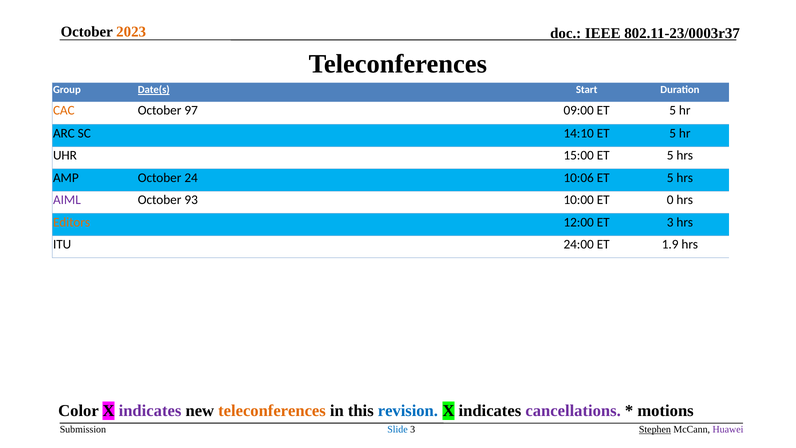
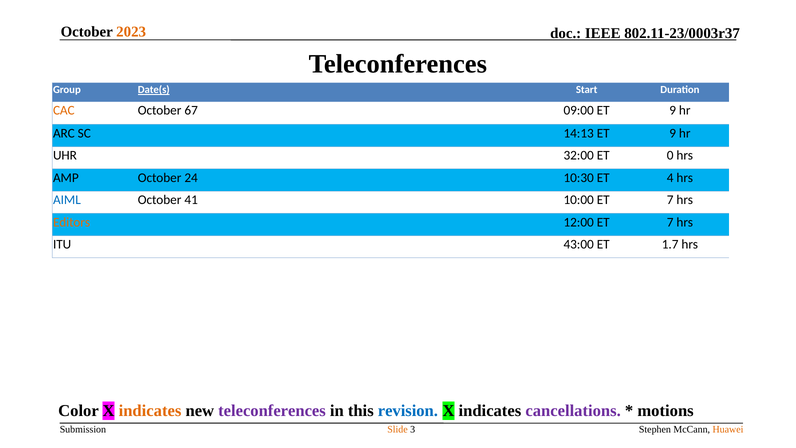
97: 97 -> 67
09:00 ET 5: 5 -> 9
14:10: 14:10 -> 14:13
5 at (673, 133): 5 -> 9
15:00: 15:00 -> 32:00
5 at (670, 155): 5 -> 0
10:06: 10:06 -> 10:30
5 at (670, 178): 5 -> 4
AIML colour: purple -> blue
93: 93 -> 41
10:00 ET 0: 0 -> 7
12:00 ET 3: 3 -> 7
24:00: 24:00 -> 43:00
1.9: 1.9 -> 1.7
indicates at (150, 411) colour: purple -> orange
teleconferences at (272, 411) colour: orange -> purple
Slide colour: blue -> orange
Stephen underline: present -> none
Huawei colour: purple -> orange
